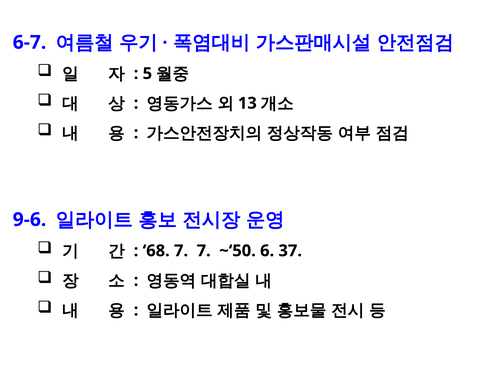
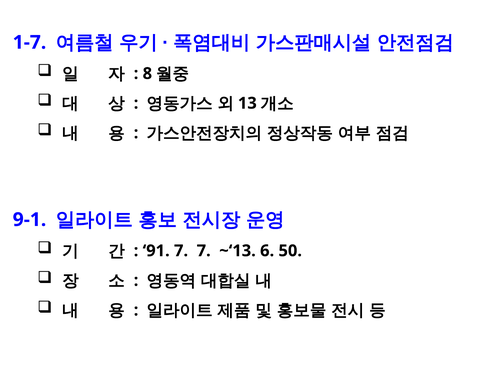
6-7: 6-7 -> 1-7
5: 5 -> 8
9-6: 9-6 -> 9-1
68: 68 -> 91
~‘50: ~‘50 -> ~‘13
37: 37 -> 50
